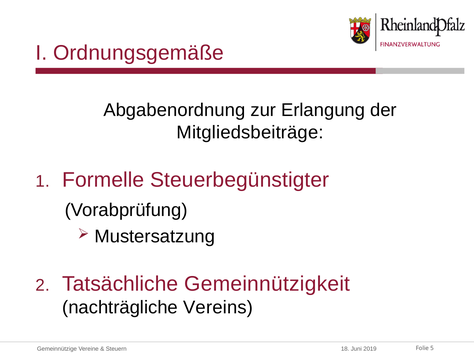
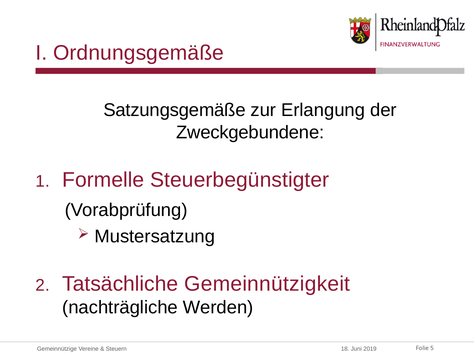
Abgabenordnung: Abgabenordnung -> Satzungsgemäße
Mitgliedsbeiträge: Mitgliedsbeiträge -> Zweckgebundene
Vereins: Vereins -> Werden
